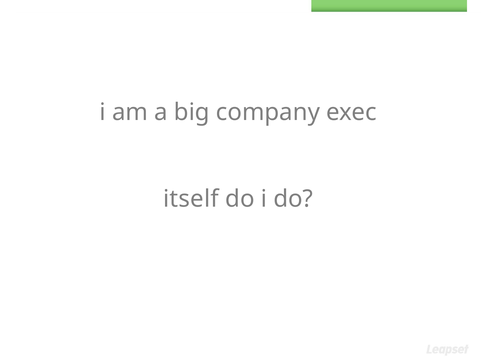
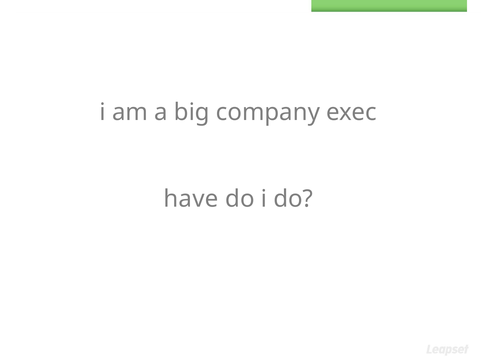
itself: itself -> have
